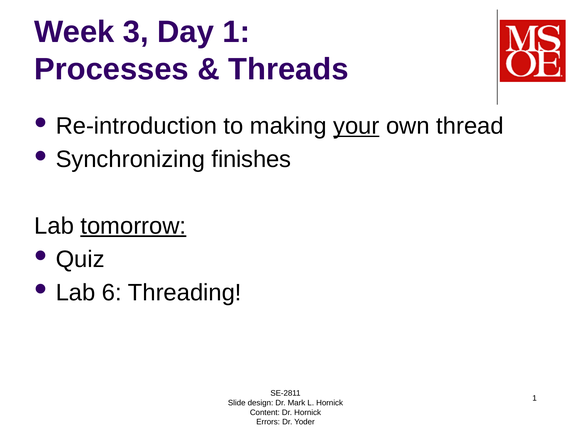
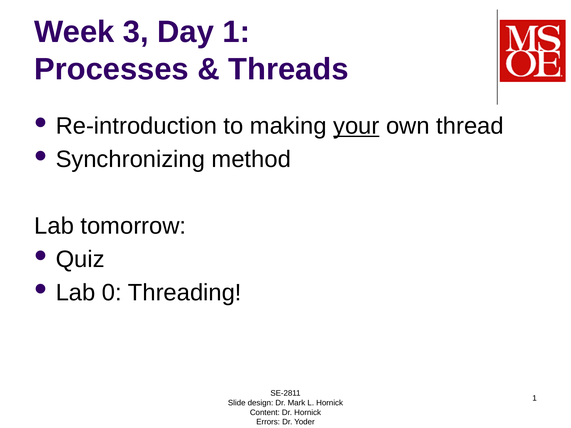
finishes: finishes -> method
tomorrow underline: present -> none
6: 6 -> 0
